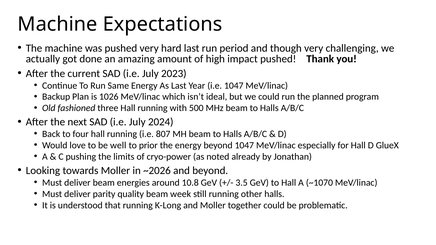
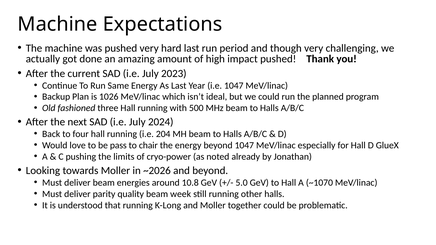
807: 807 -> 204
well: well -> pass
prior: prior -> chair
3.5: 3.5 -> 5.0
